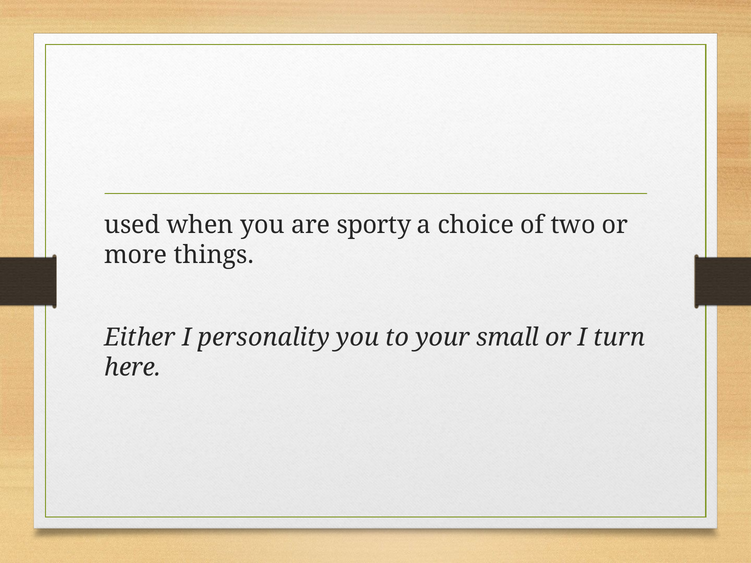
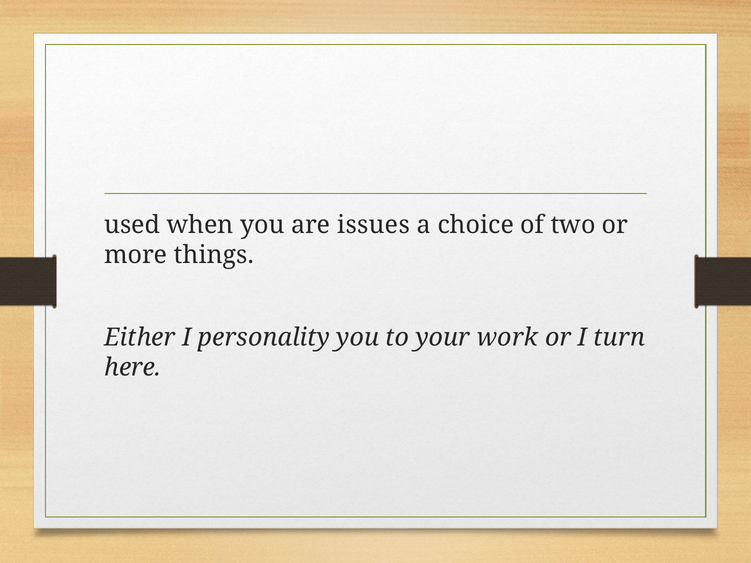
sporty: sporty -> issues
small: small -> work
